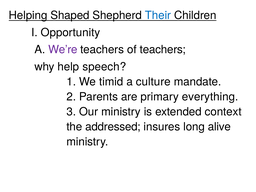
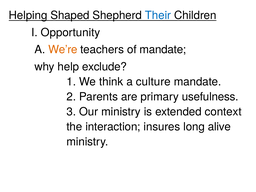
We’re colour: purple -> orange
of teachers: teachers -> mandate
speech: speech -> exclude
timid: timid -> think
everything: everything -> usefulness
addressed: addressed -> interaction
